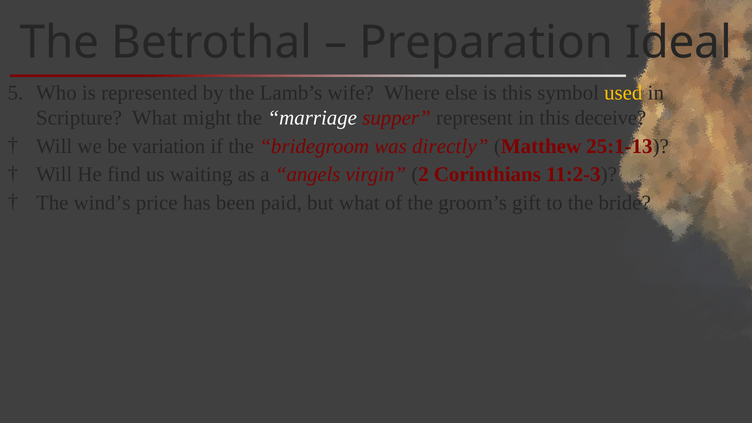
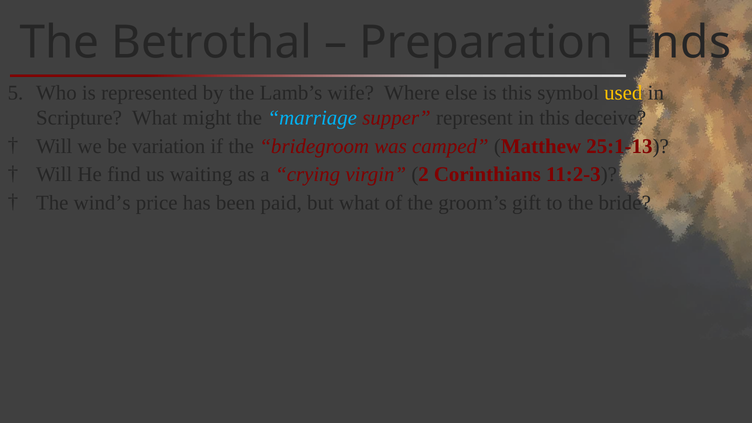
Ideal: Ideal -> Ends
marriage colour: white -> light blue
directly: directly -> camped
angels: angels -> crying
